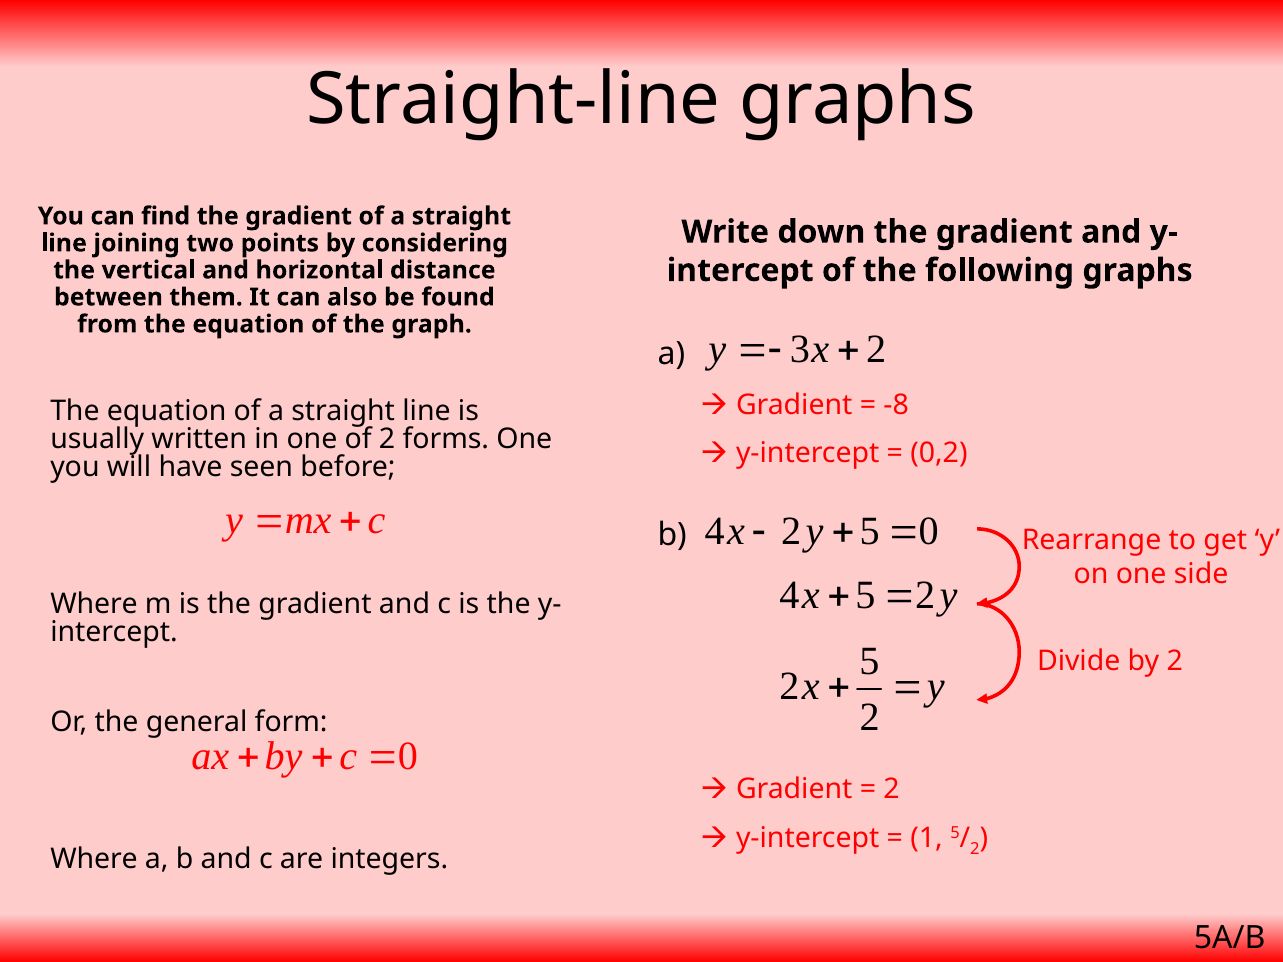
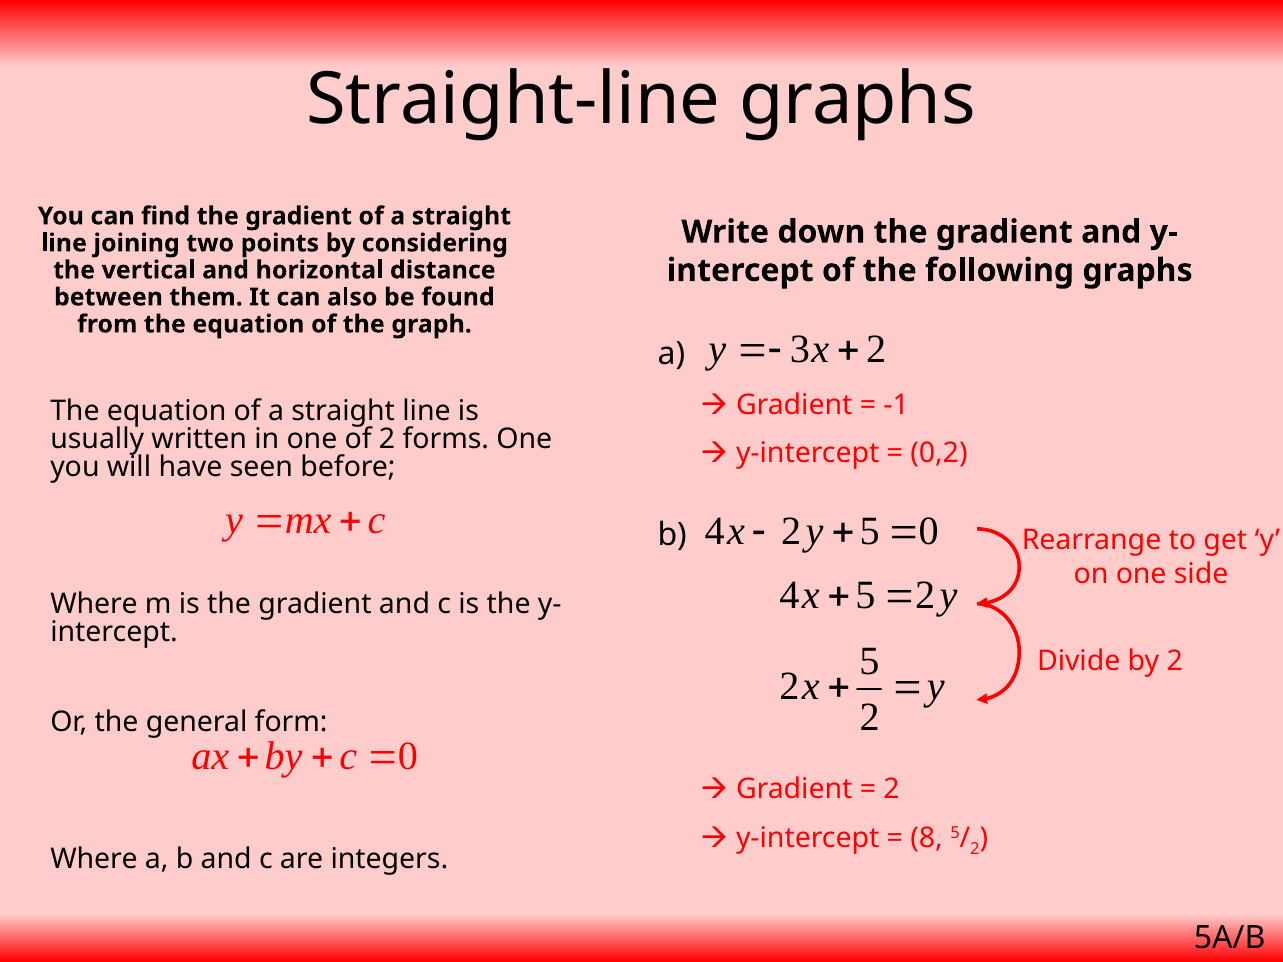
-8: -8 -> -1
1: 1 -> 8
